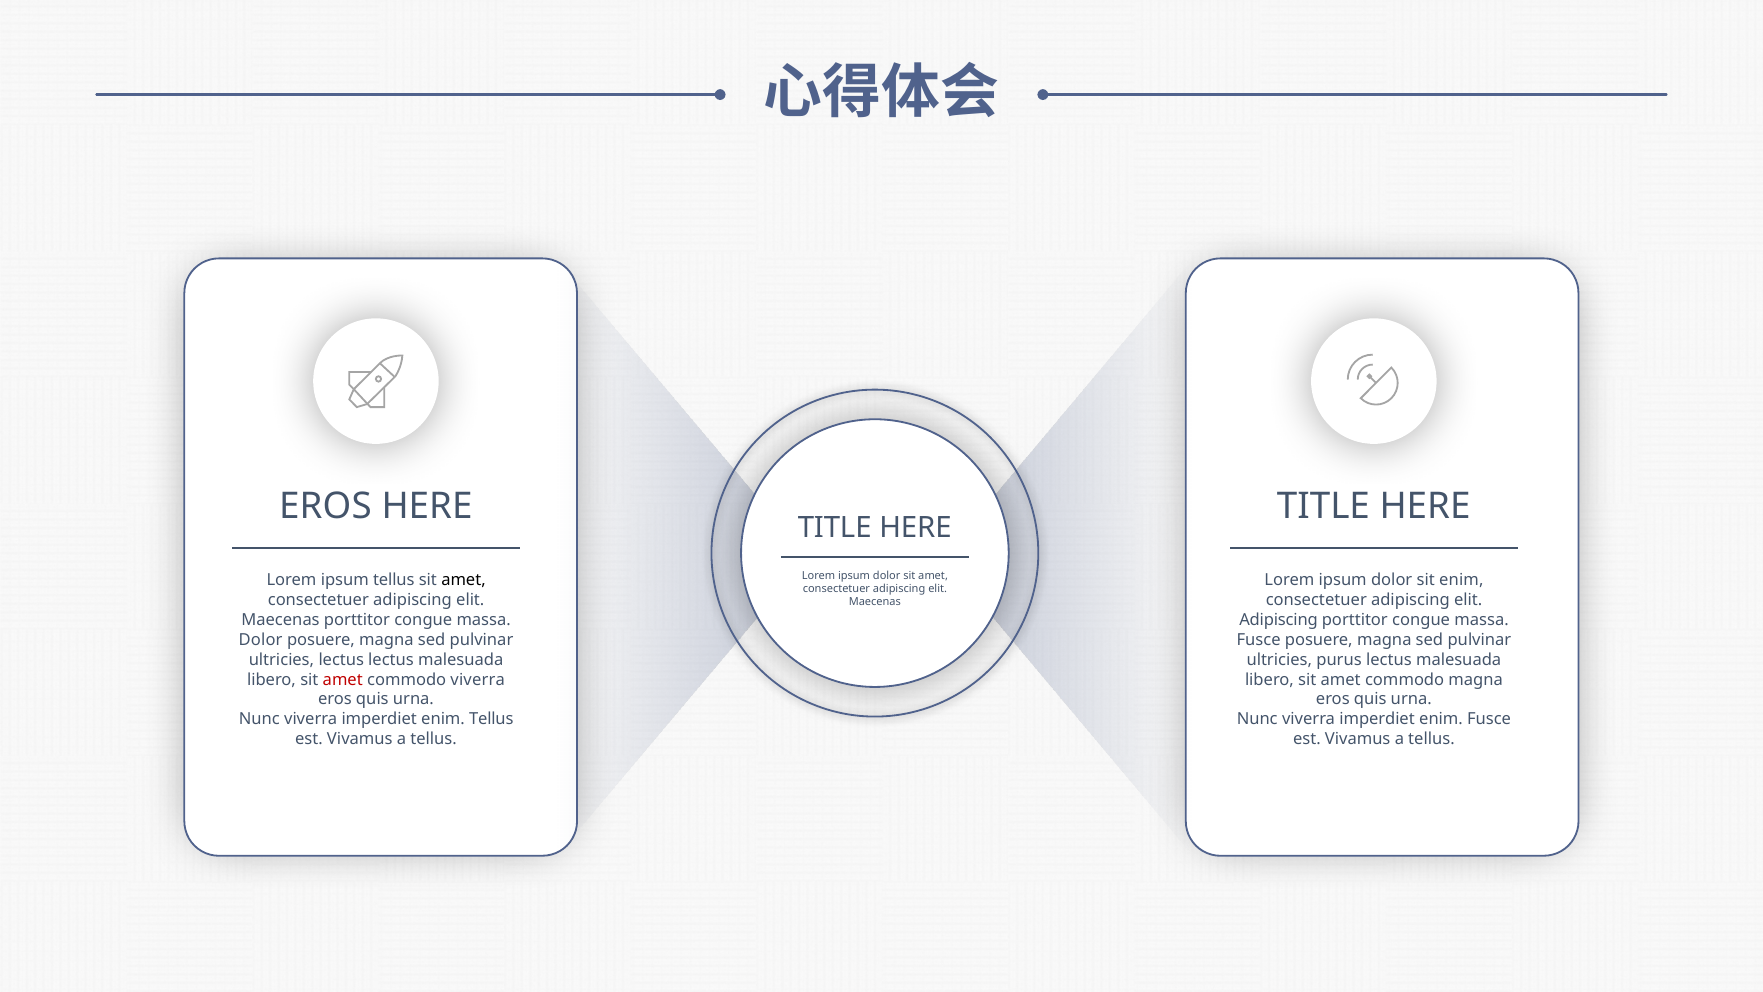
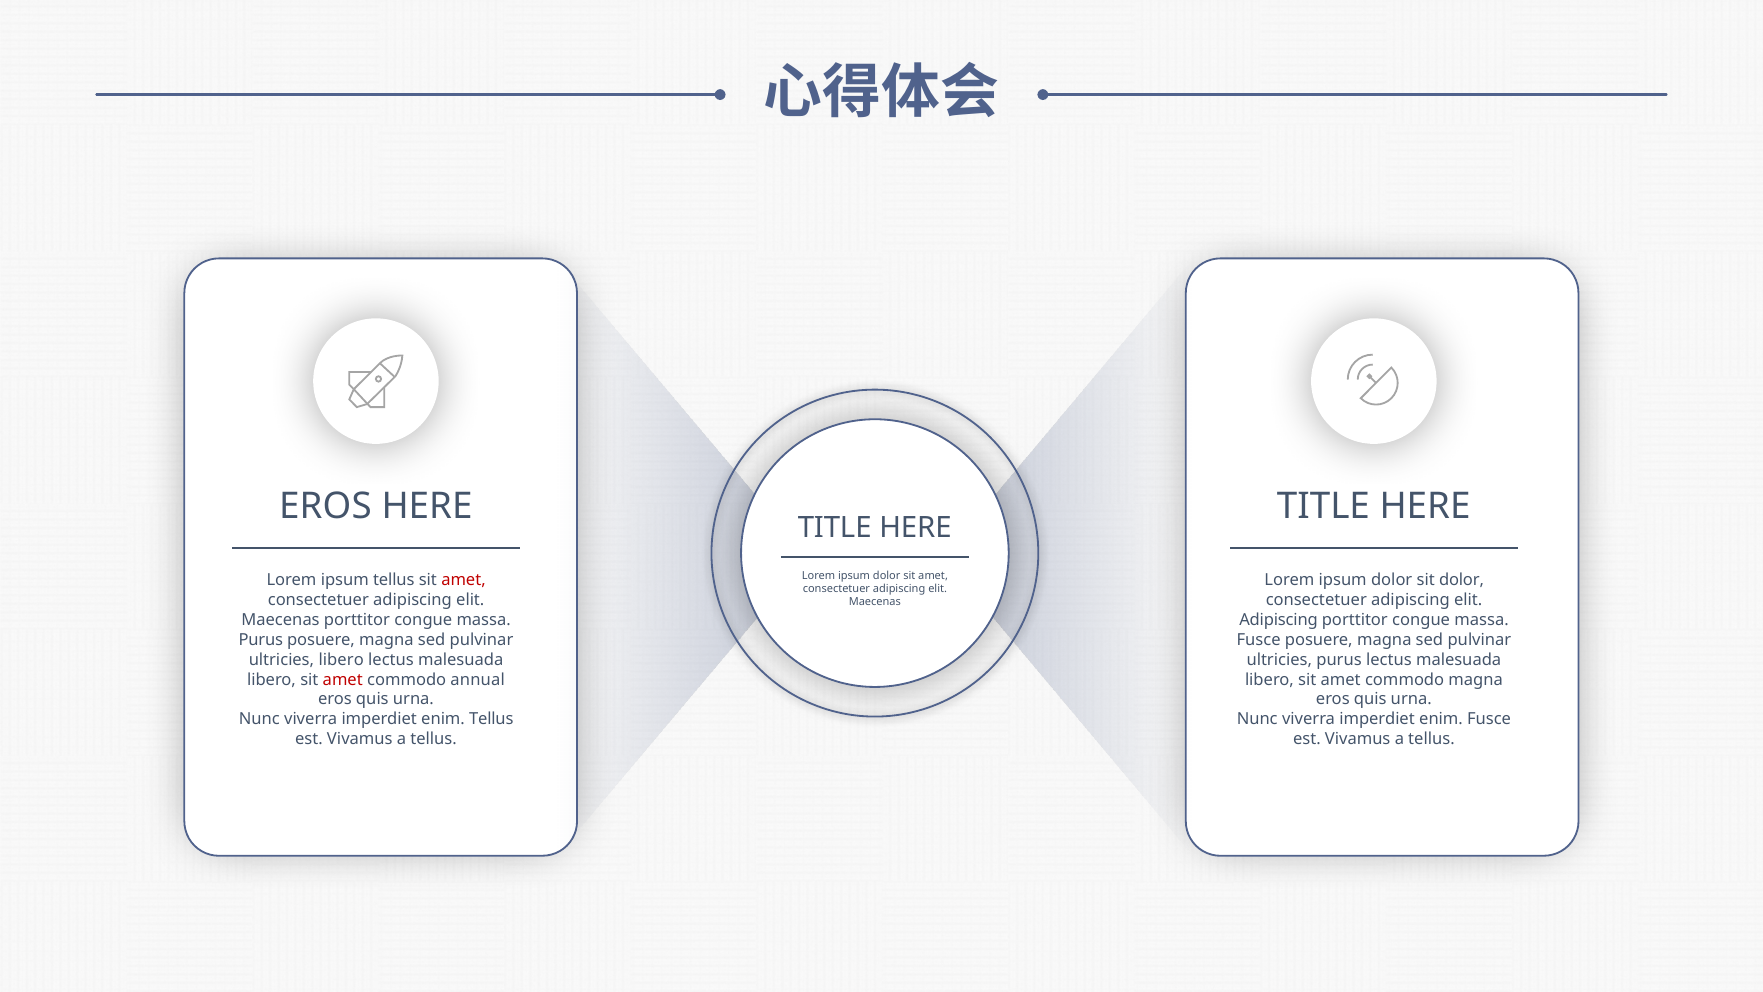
amet at (463, 580) colour: black -> red
sit enim: enim -> dolor
Dolor at (261, 640): Dolor -> Purus
ultricies lectus: lectus -> libero
commodo viverra: viverra -> annual
